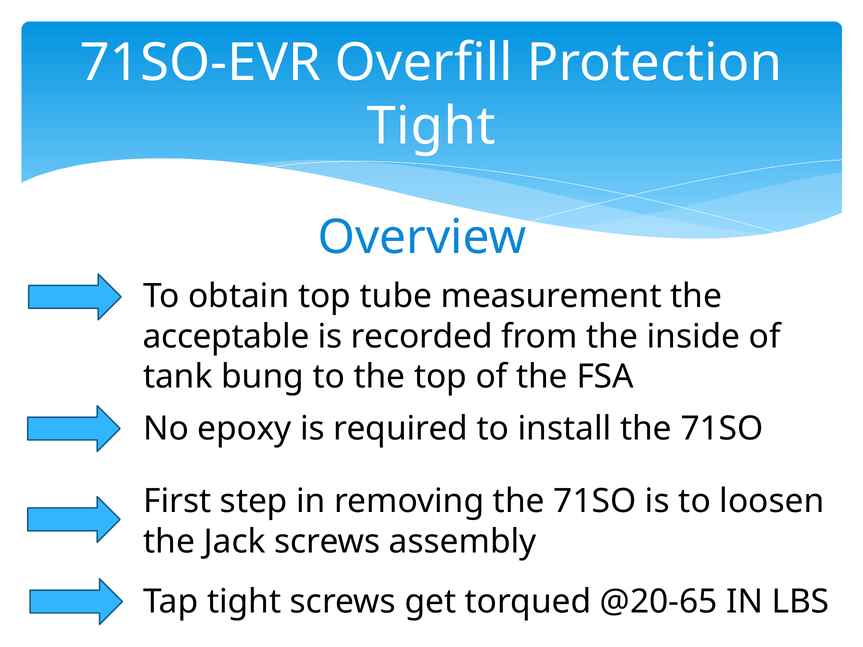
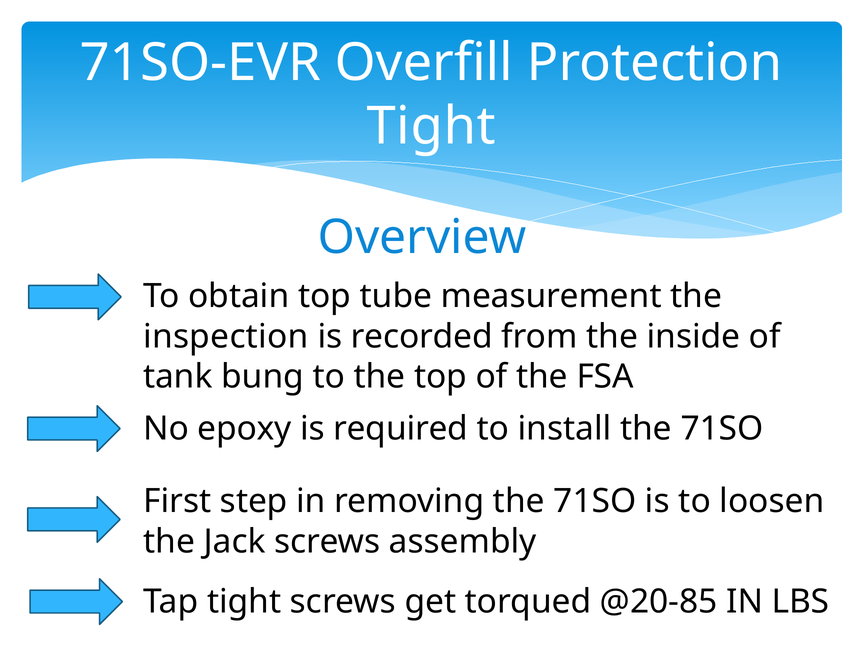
acceptable: acceptable -> inspection
@20-65: @20-65 -> @20-85
